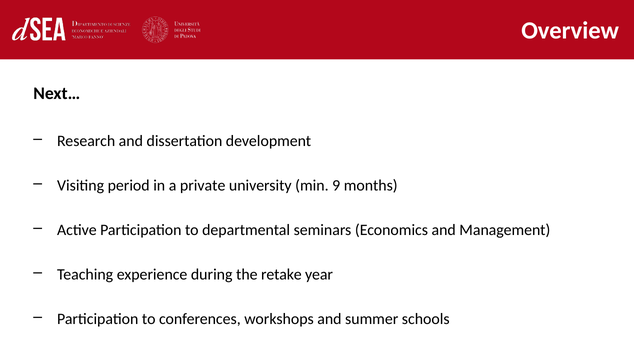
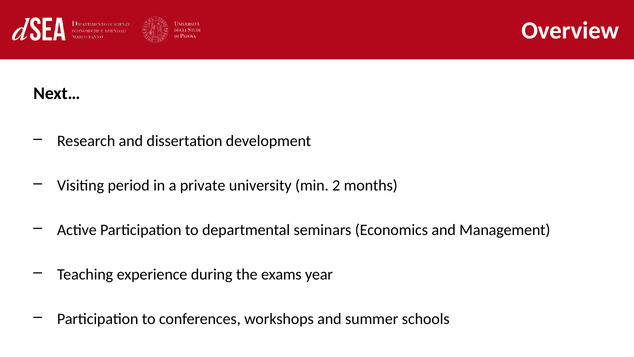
9: 9 -> 2
retake: retake -> exams
